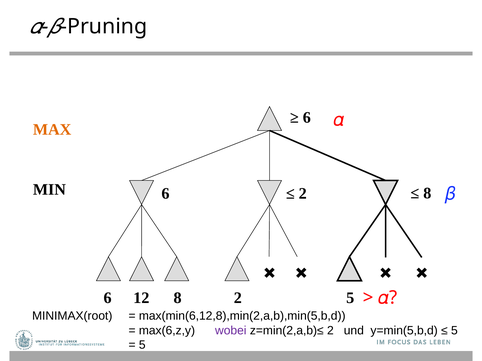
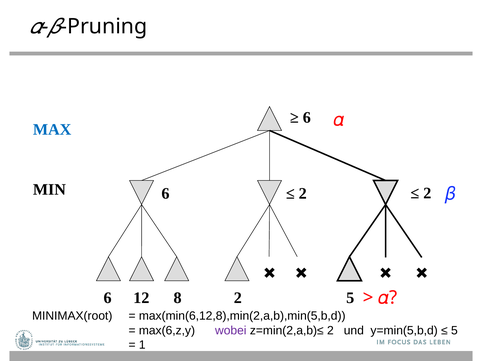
MAX colour: orange -> blue
8 at (427, 194): 8 -> 2
5 at (142, 345): 5 -> 1
